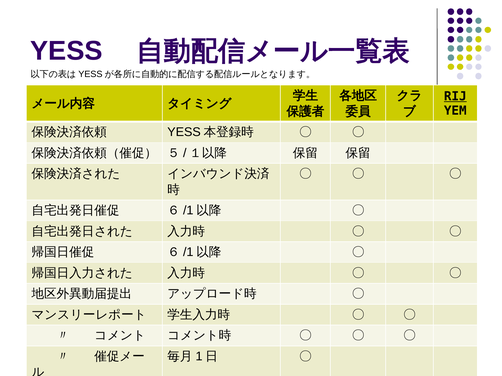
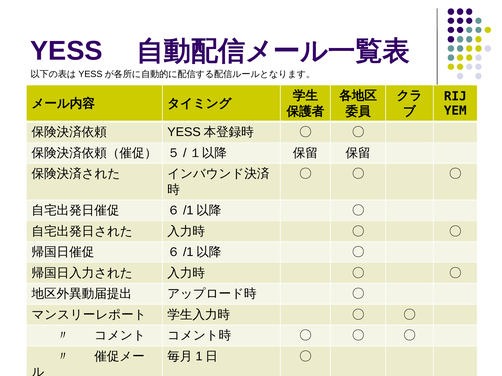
RIJ underline: present -> none
